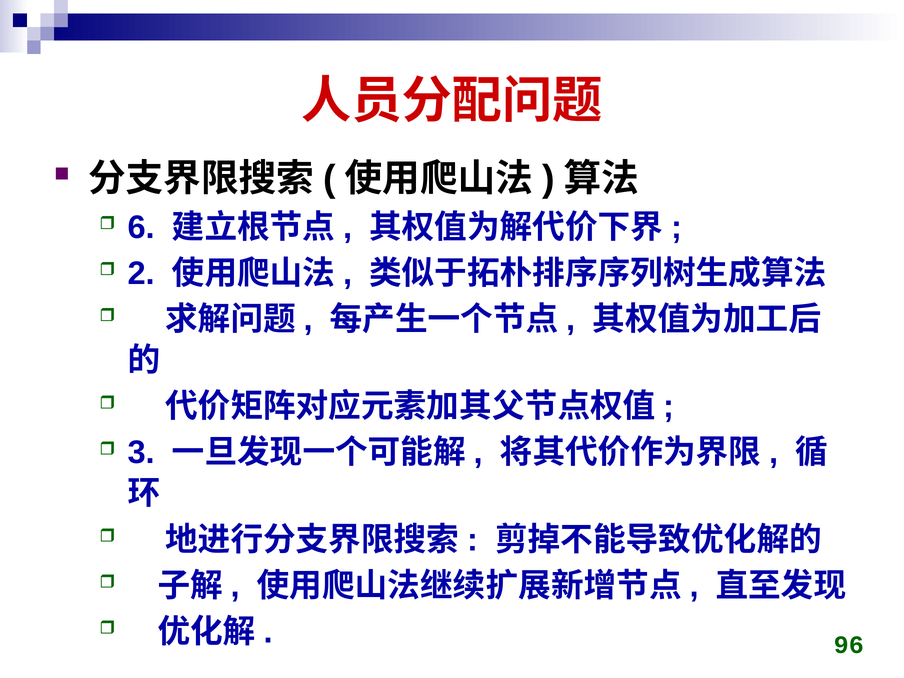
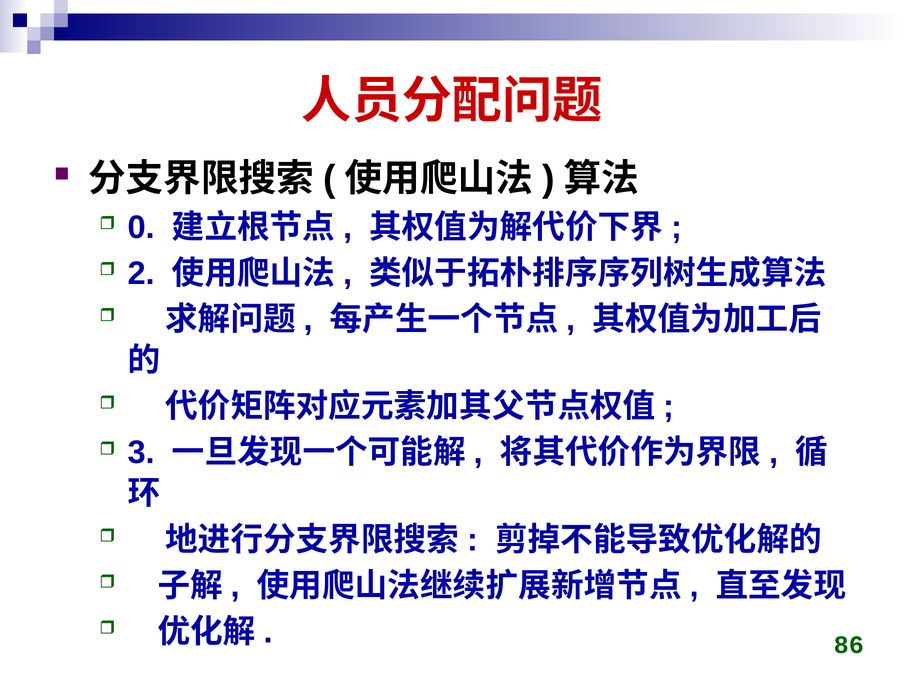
6: 6 -> 0
96: 96 -> 86
